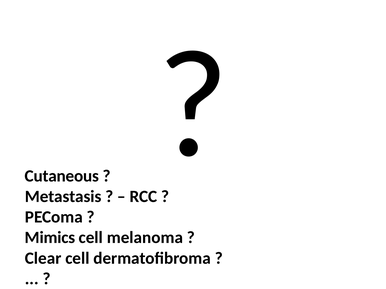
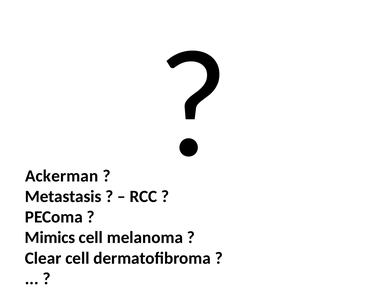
Cutaneous: Cutaneous -> Ackerman
